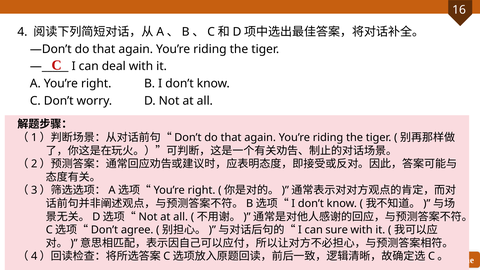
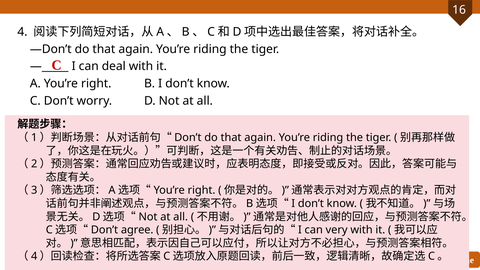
sure: sure -> very
